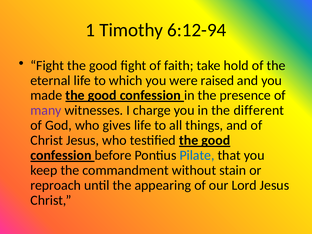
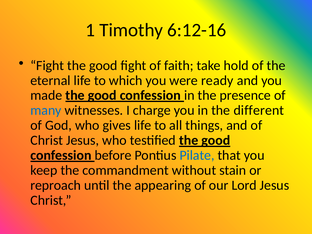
6:12-94: 6:12-94 -> 6:12-16
raised: raised -> ready
many colour: purple -> blue
